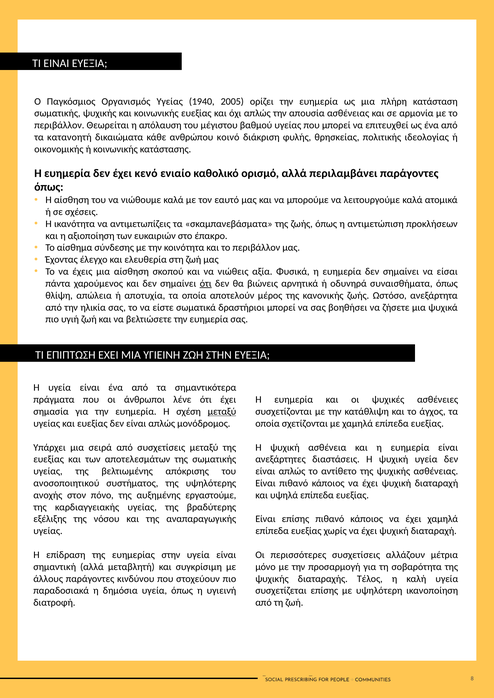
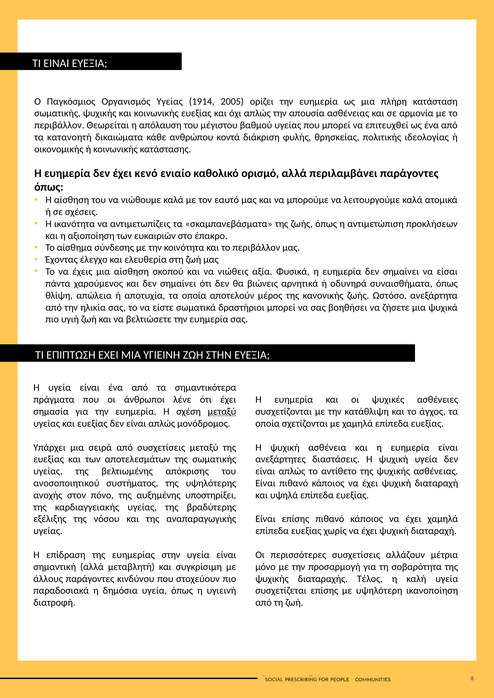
1940: 1940 -> 1914
κοινό: κοινό -> κοντά
ότι at (206, 284) underline: present -> none
εργαστούμε: εργαστούμε -> υποστηρίξει
